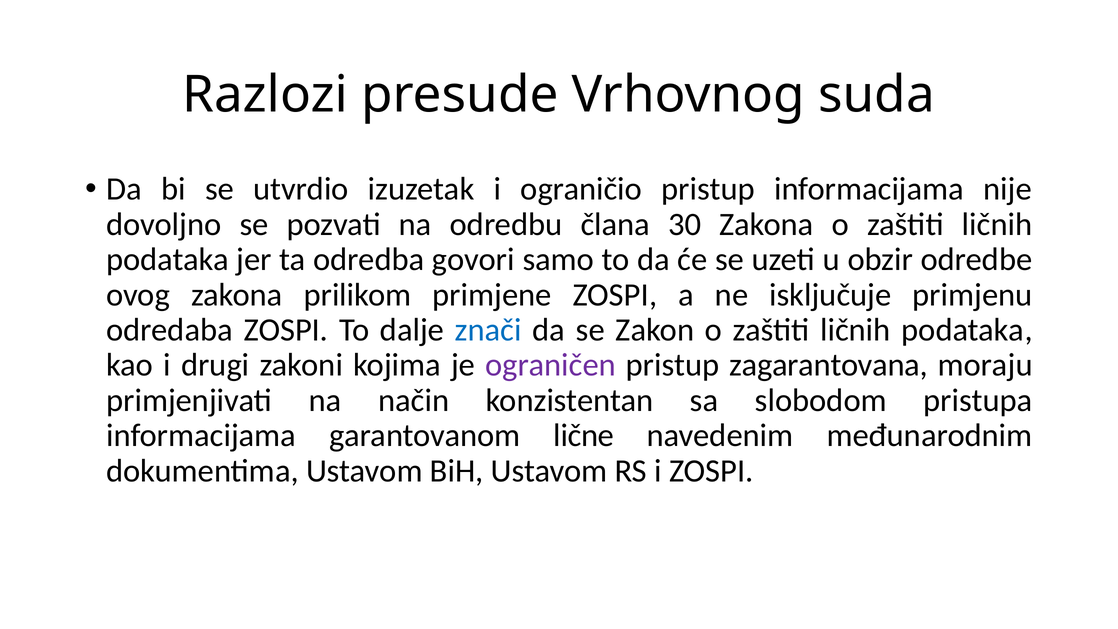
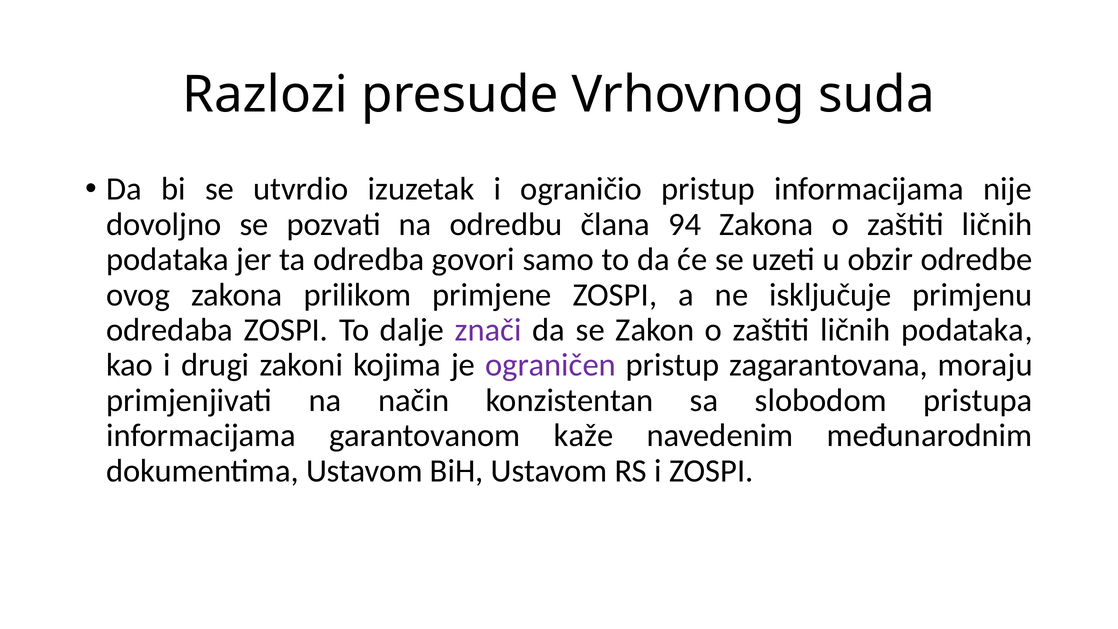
30: 30 -> 94
znači colour: blue -> purple
lične: lične -> kaže
